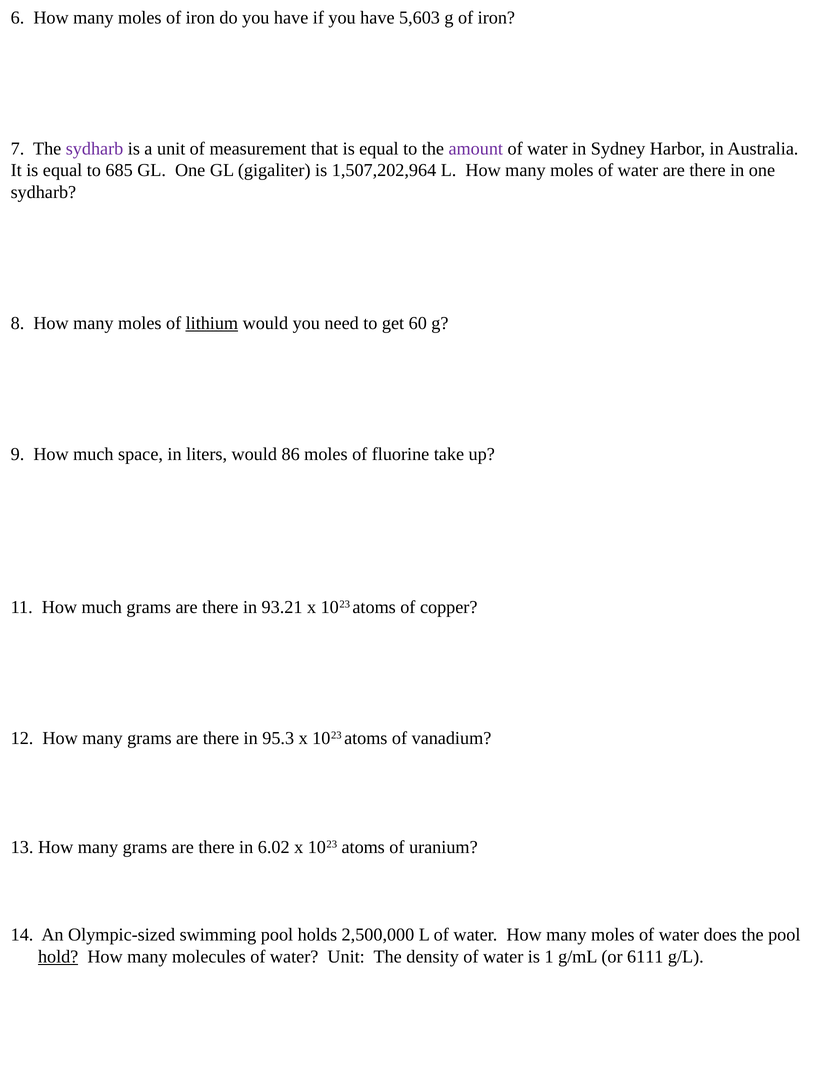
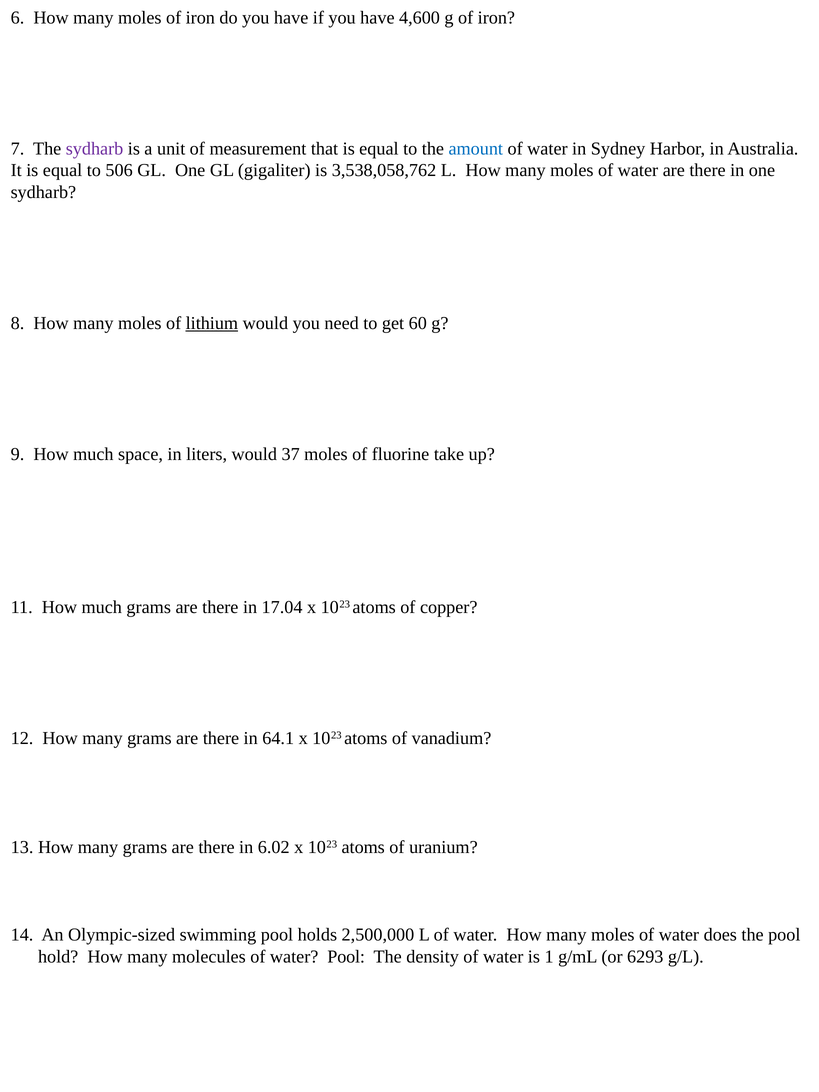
5,603: 5,603 -> 4,600
amount colour: purple -> blue
685: 685 -> 506
1,507,202,964: 1,507,202,964 -> 3,538,058,762
86: 86 -> 37
93.21: 93.21 -> 17.04
95.3: 95.3 -> 64.1
hold underline: present -> none
water Unit: Unit -> Pool
6111: 6111 -> 6293
